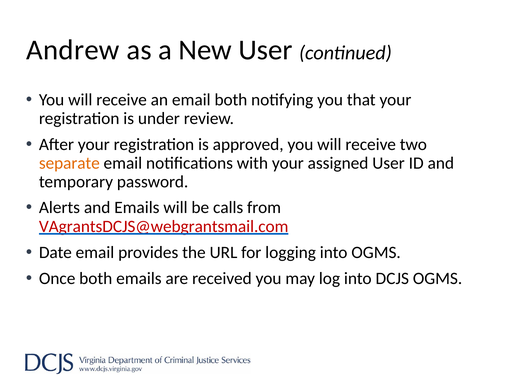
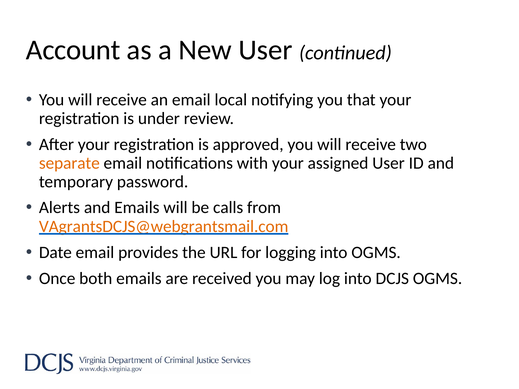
Andrew: Andrew -> Account
email both: both -> local
VAgrantsDCJS@webgrantsmail.com colour: red -> orange
